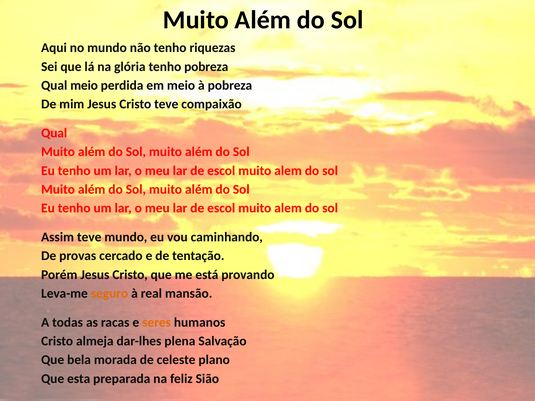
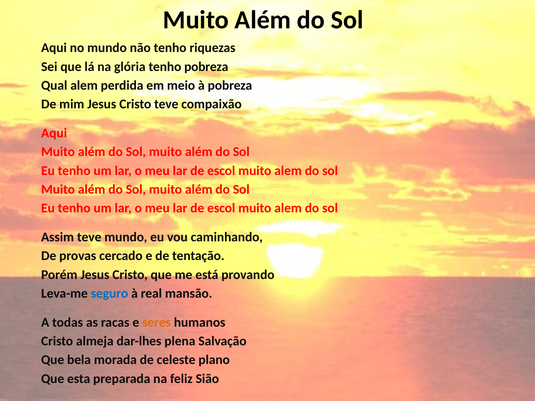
Qual meio: meio -> alem
Qual at (54, 133): Qual -> Aqui
seguro colour: orange -> blue
